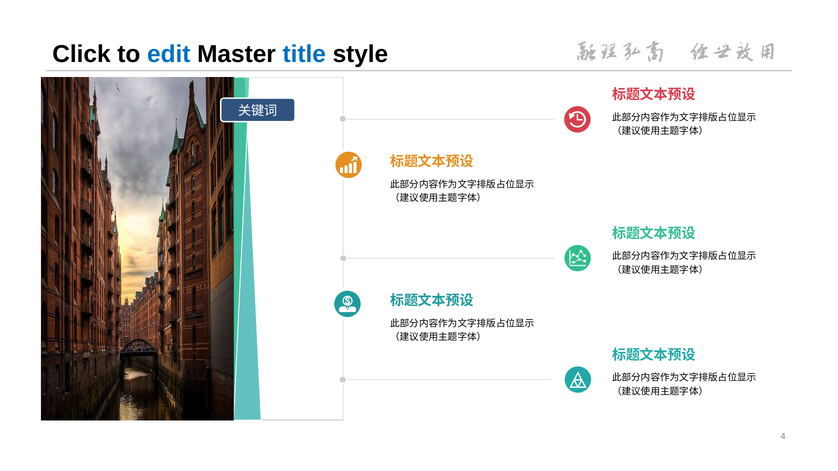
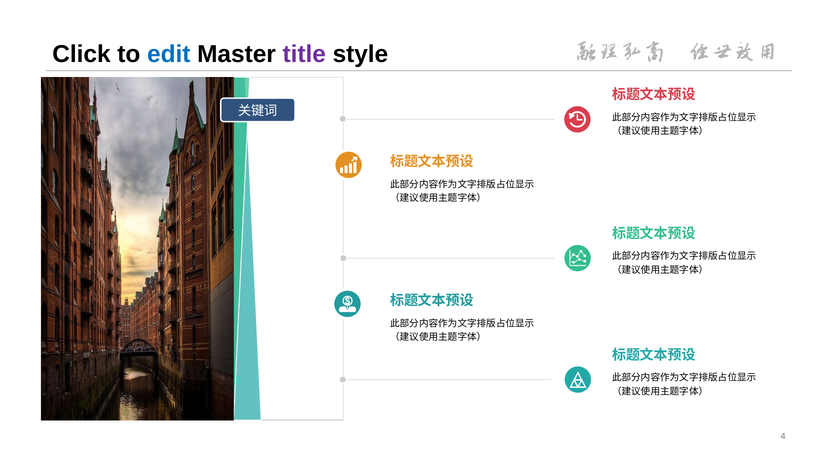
title colour: blue -> purple
